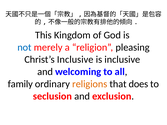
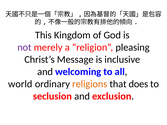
not colour: blue -> purple
Christ’s Inclusive: Inclusive -> Message
family: family -> world
